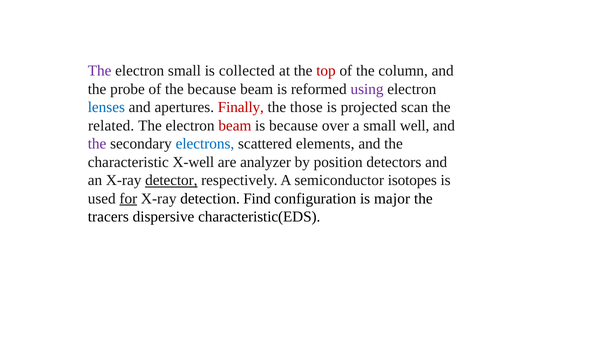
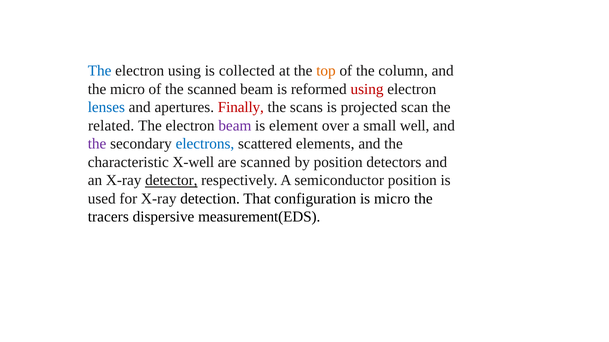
The at (100, 71) colour: purple -> blue
electron small: small -> using
top colour: red -> orange
the probe: probe -> micro
the because: because -> scanned
using at (367, 89) colour: purple -> red
those: those -> scans
beam at (235, 126) colour: red -> purple
is because: because -> element
are analyzer: analyzer -> scanned
semiconductor isotopes: isotopes -> position
for underline: present -> none
Find: Find -> That
is major: major -> micro
characteristic(EDS: characteristic(EDS -> measurement(EDS
